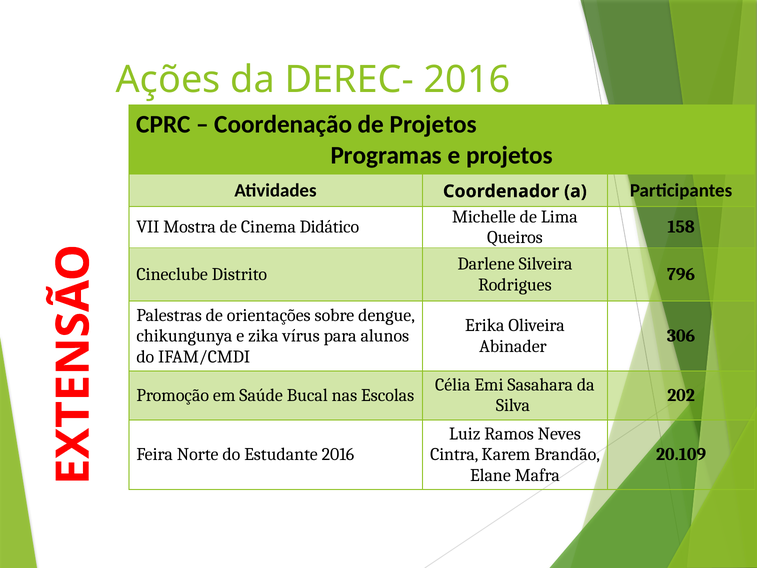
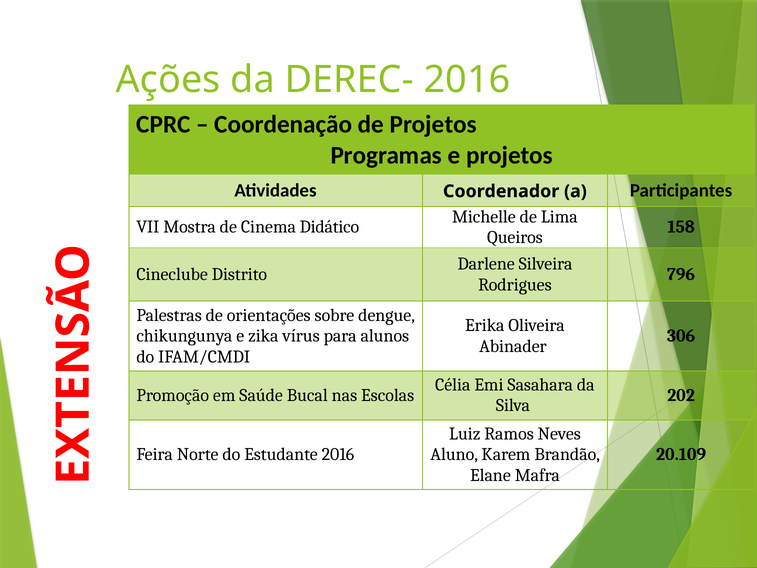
Cintra: Cintra -> Aluno
